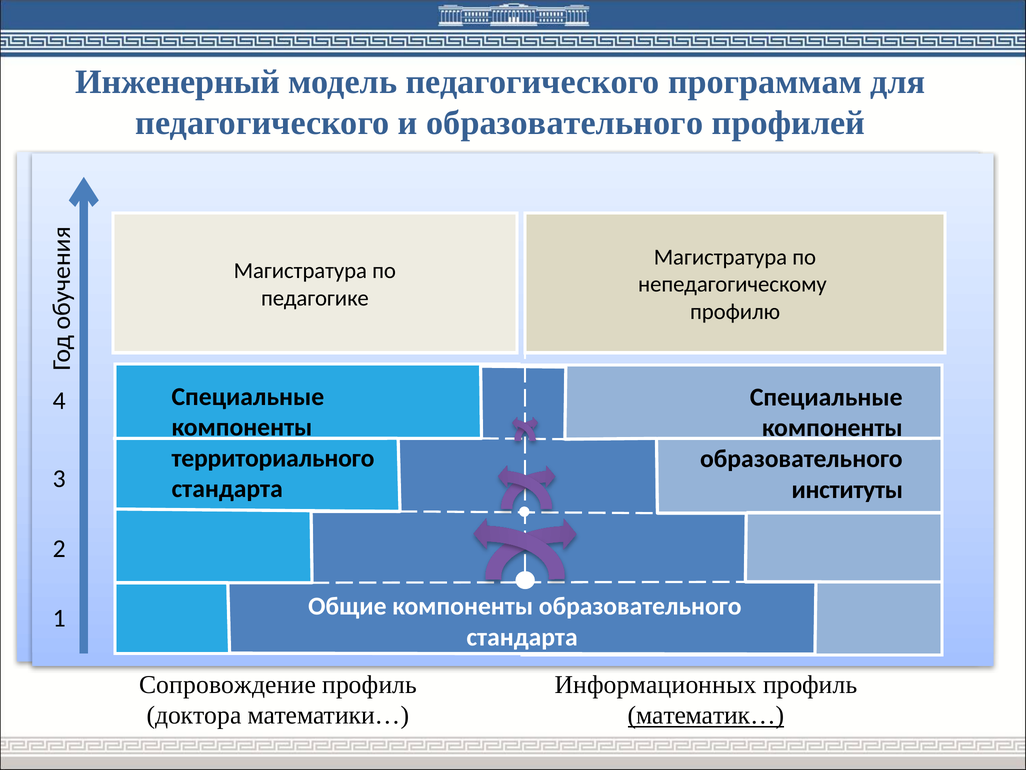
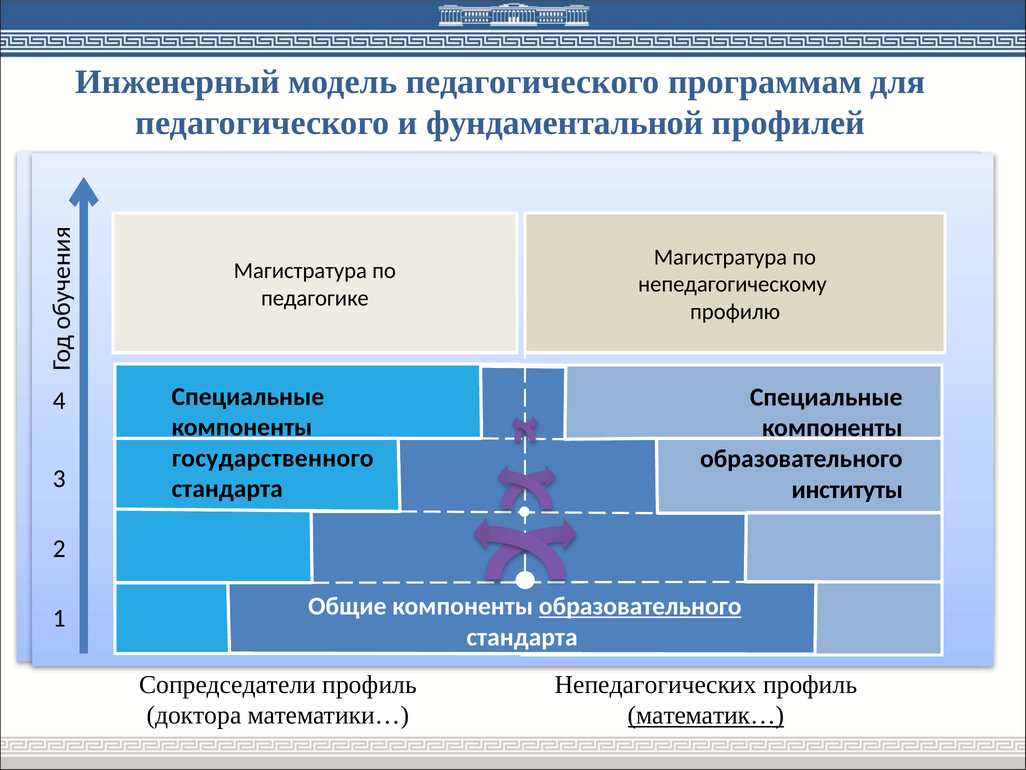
и образовательного: образовательного -> фундаментальной
территориального: территориального -> государственного
образовательного at (640, 606) underline: none -> present
Сопровождение: Сопровождение -> Сопредседатели
Информационных: Информационных -> Непедагогических
